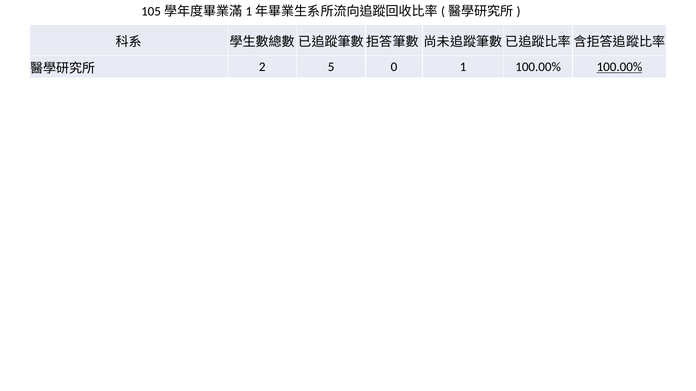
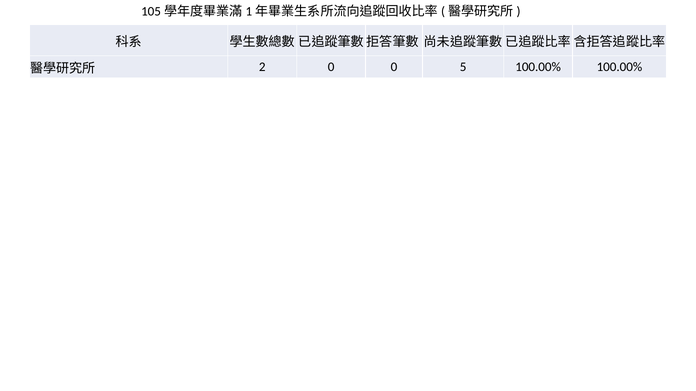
2 5: 5 -> 0
1: 1 -> 5
100.00% at (619, 67) underline: present -> none
